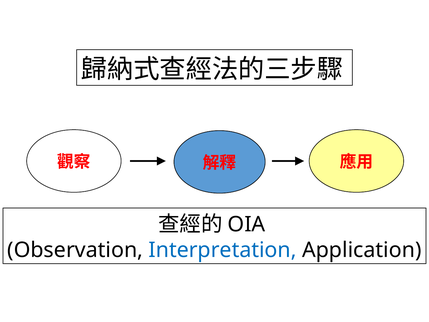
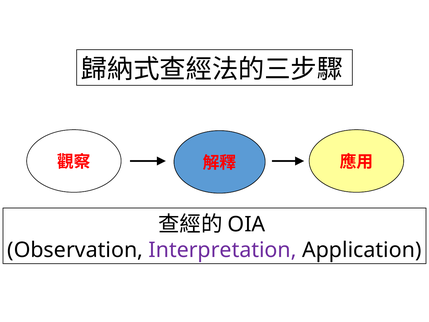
Interpretation colour: blue -> purple
